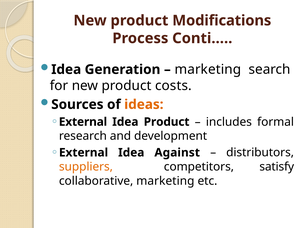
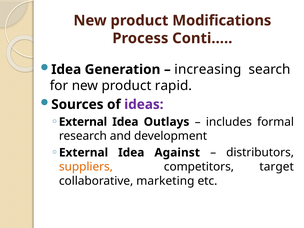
marketing at (208, 69): marketing -> increasing
costs: costs -> rapid
ideas colour: orange -> purple
Idea Product: Product -> Outlays
satisfy: satisfy -> target
